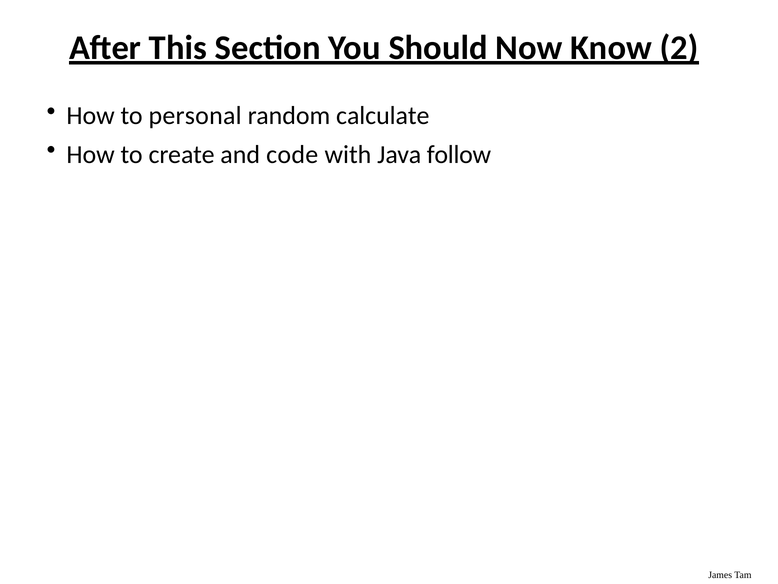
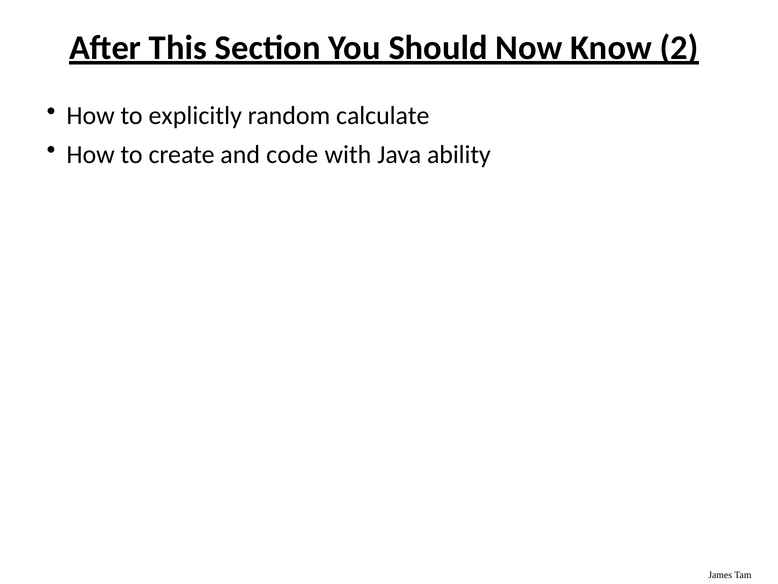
personal: personal -> explicitly
follow: follow -> ability
